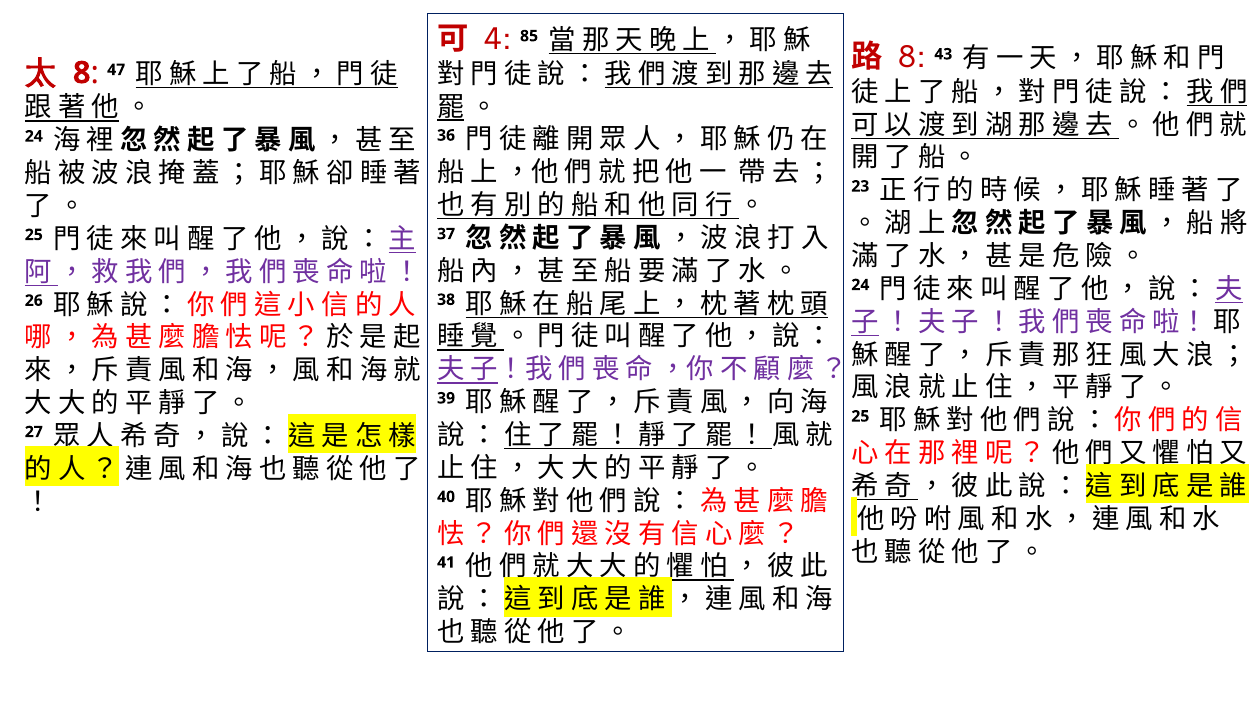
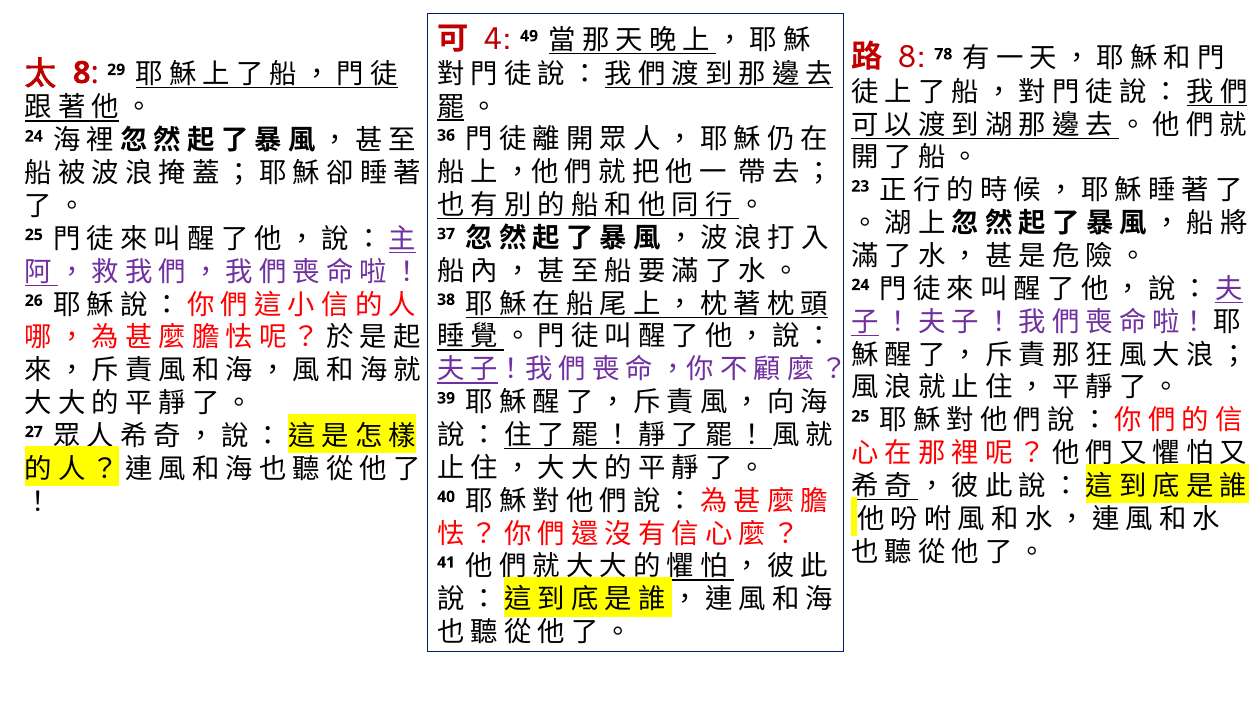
85: 85 -> 49
43: 43 -> 78
47: 47 -> 29
